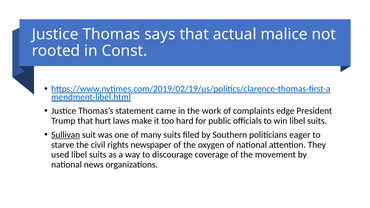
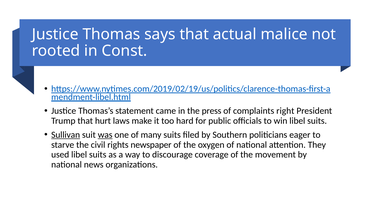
work: work -> press
edge: edge -> right
was underline: none -> present
